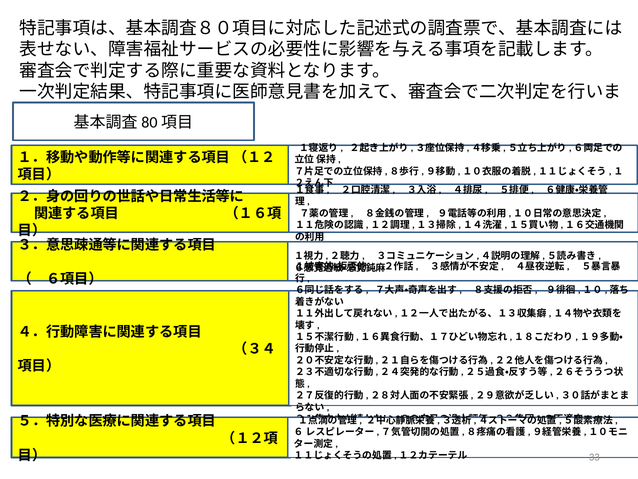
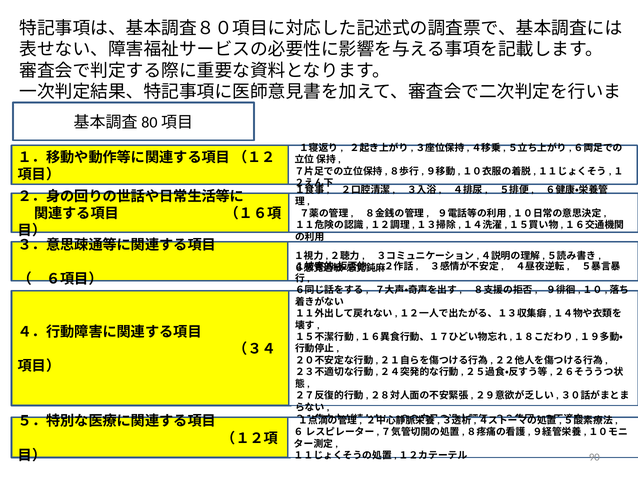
33: 33 -> 90
